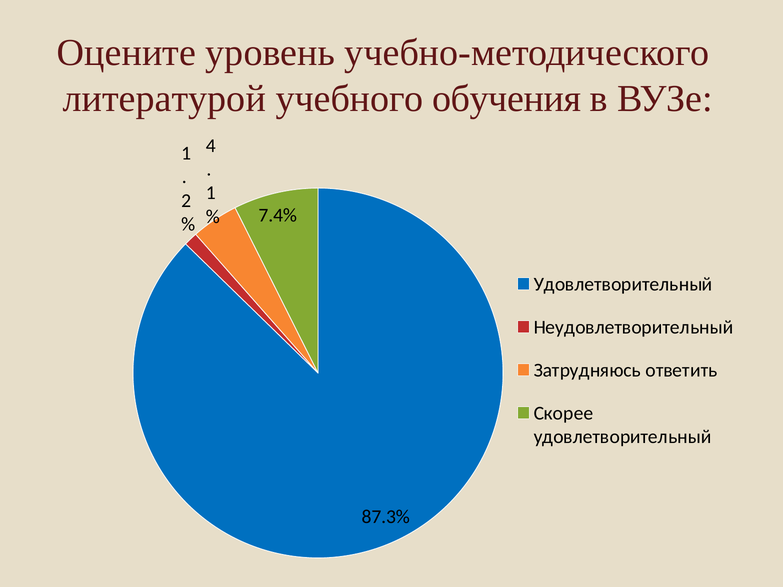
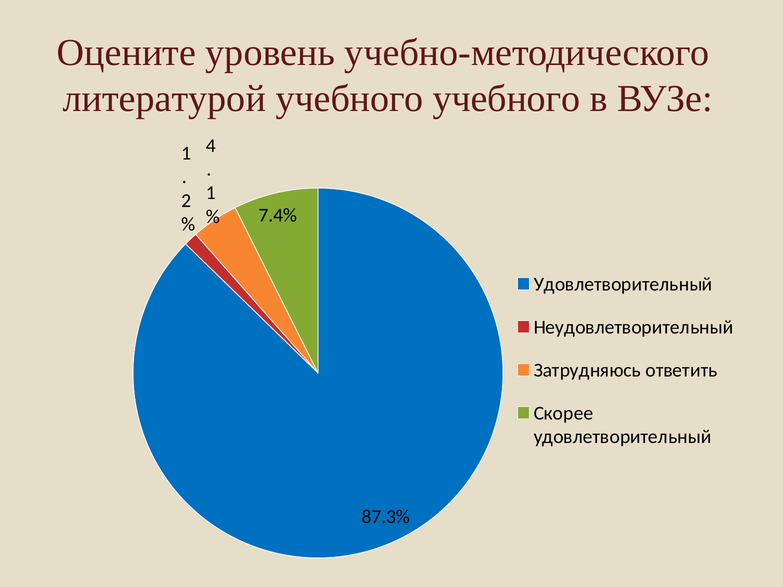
учебного обучения: обучения -> учебного
